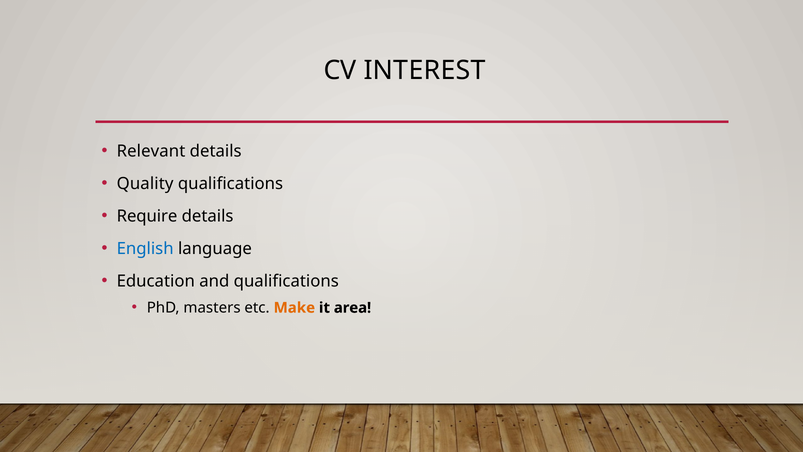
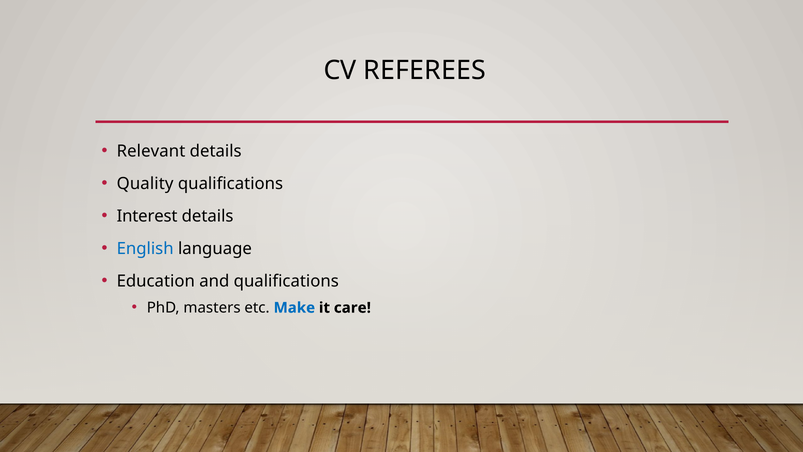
INTEREST: INTEREST -> REFEREES
Require: Require -> Interest
Make colour: orange -> blue
area: area -> care
